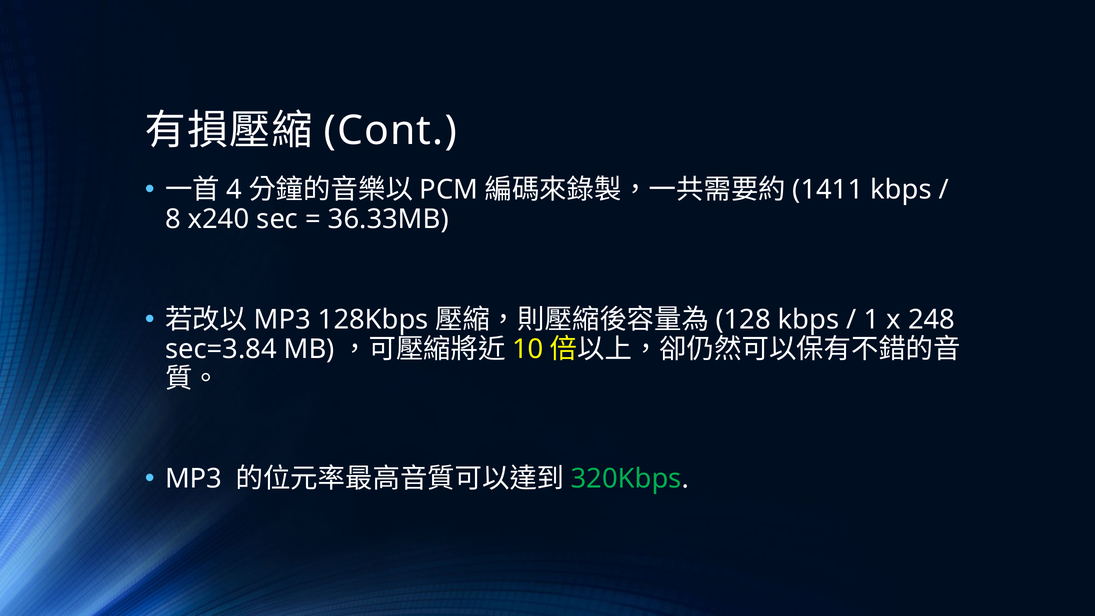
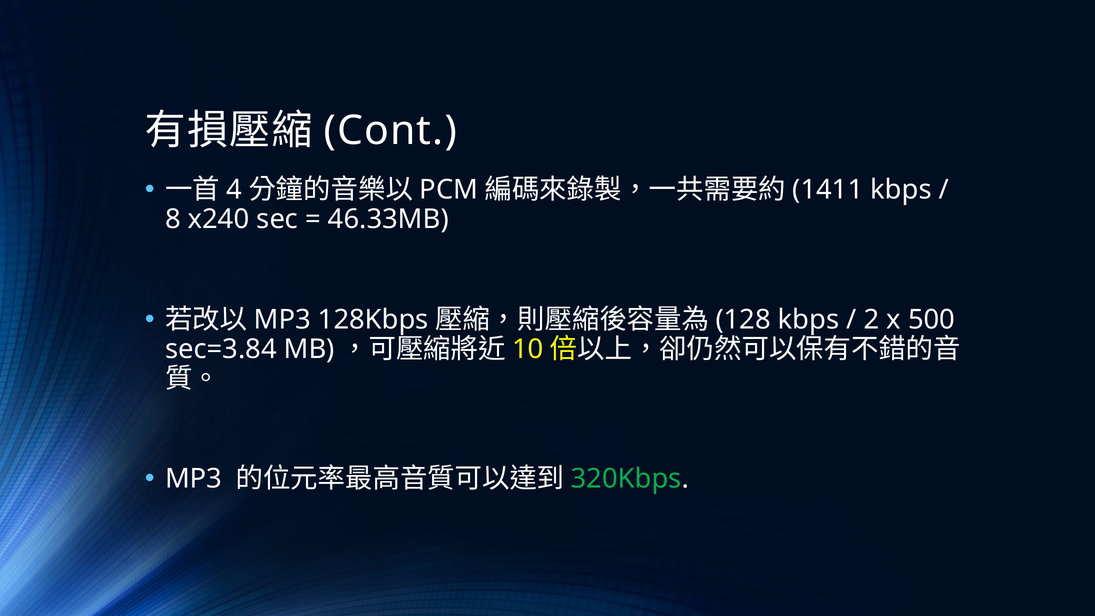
36.33MB: 36.33MB -> 46.33MB
1: 1 -> 2
248: 248 -> 500
